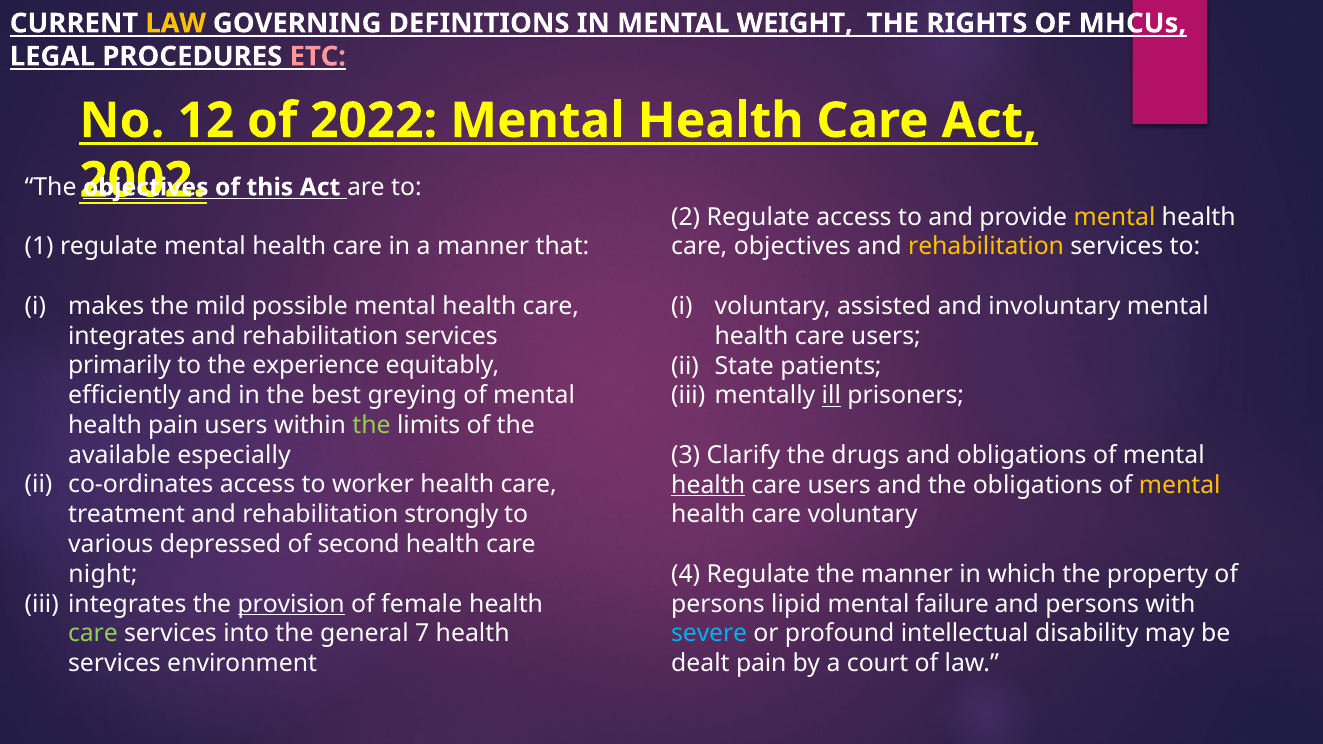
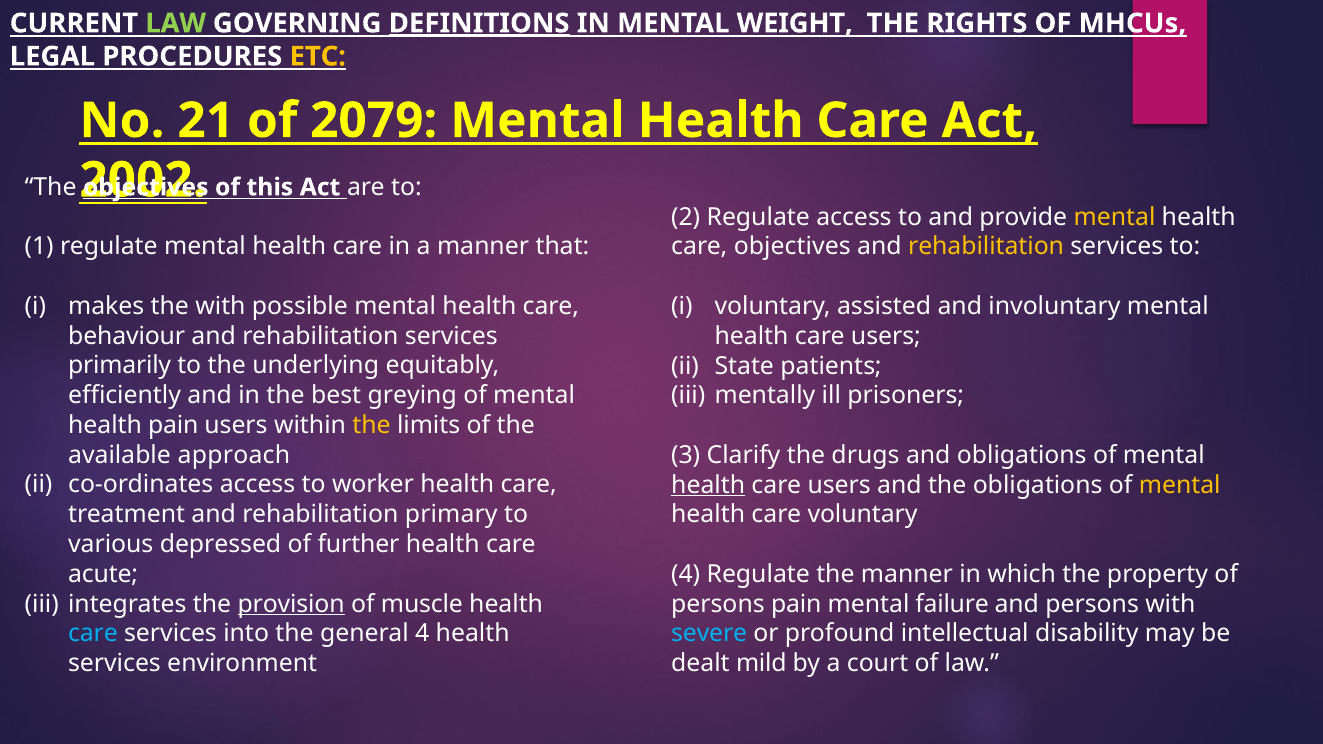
LAW at (176, 23) colour: yellow -> light green
DEFINITIONS underline: none -> present
ETC colour: pink -> yellow
12: 12 -> 21
2022: 2022 -> 2079
the mild: mild -> with
integrates at (127, 336): integrates -> behaviour
experience: experience -> underlying
ill underline: present -> none
the at (372, 425) colour: light green -> yellow
especially: especially -> approach
strongly: strongly -> primary
second: second -> further
night: night -> acute
female: female -> muscle
persons lipid: lipid -> pain
care at (93, 634) colour: light green -> light blue
general 7: 7 -> 4
dealt pain: pain -> mild
